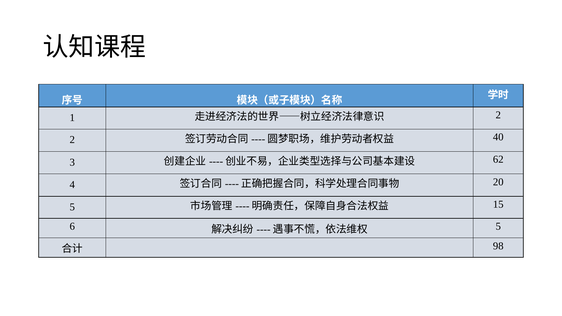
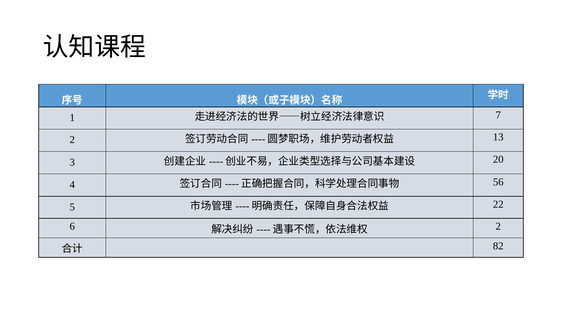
2 at (498, 115): 2 -> 7
40: 40 -> 13
62: 62 -> 20
20: 20 -> 56
15: 15 -> 22
5 at (498, 227): 5 -> 2
98: 98 -> 82
